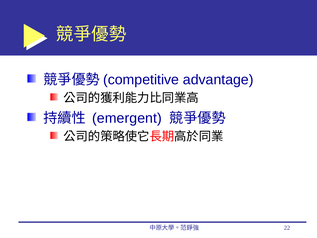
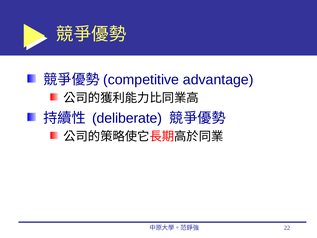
emergent: emergent -> deliberate
